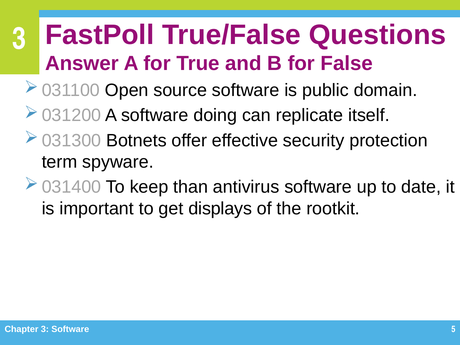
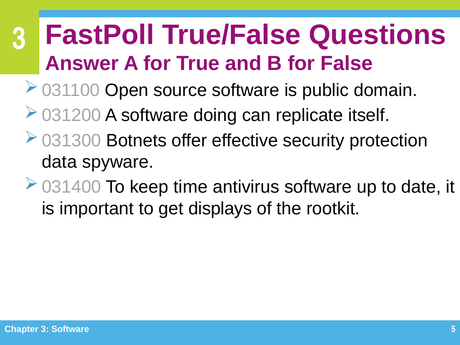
term: term -> data
than: than -> time
